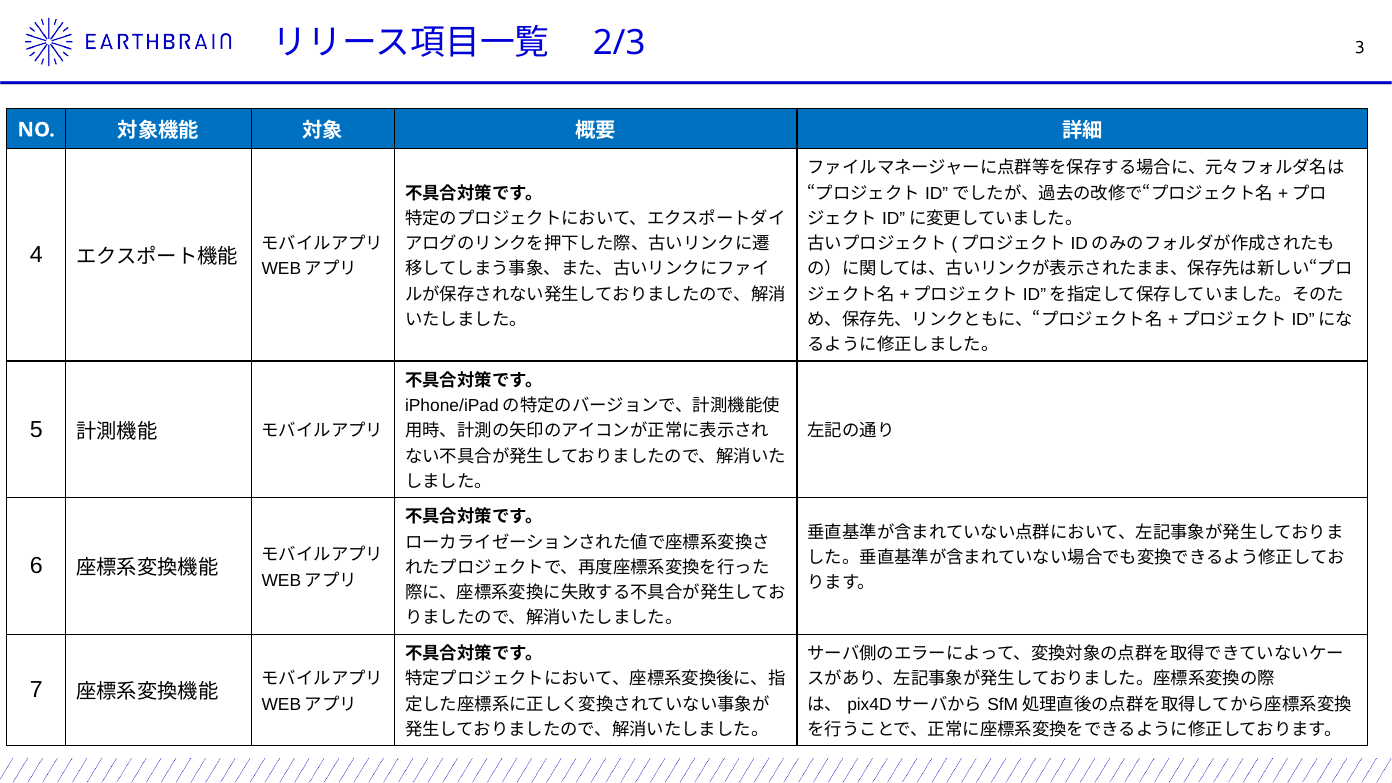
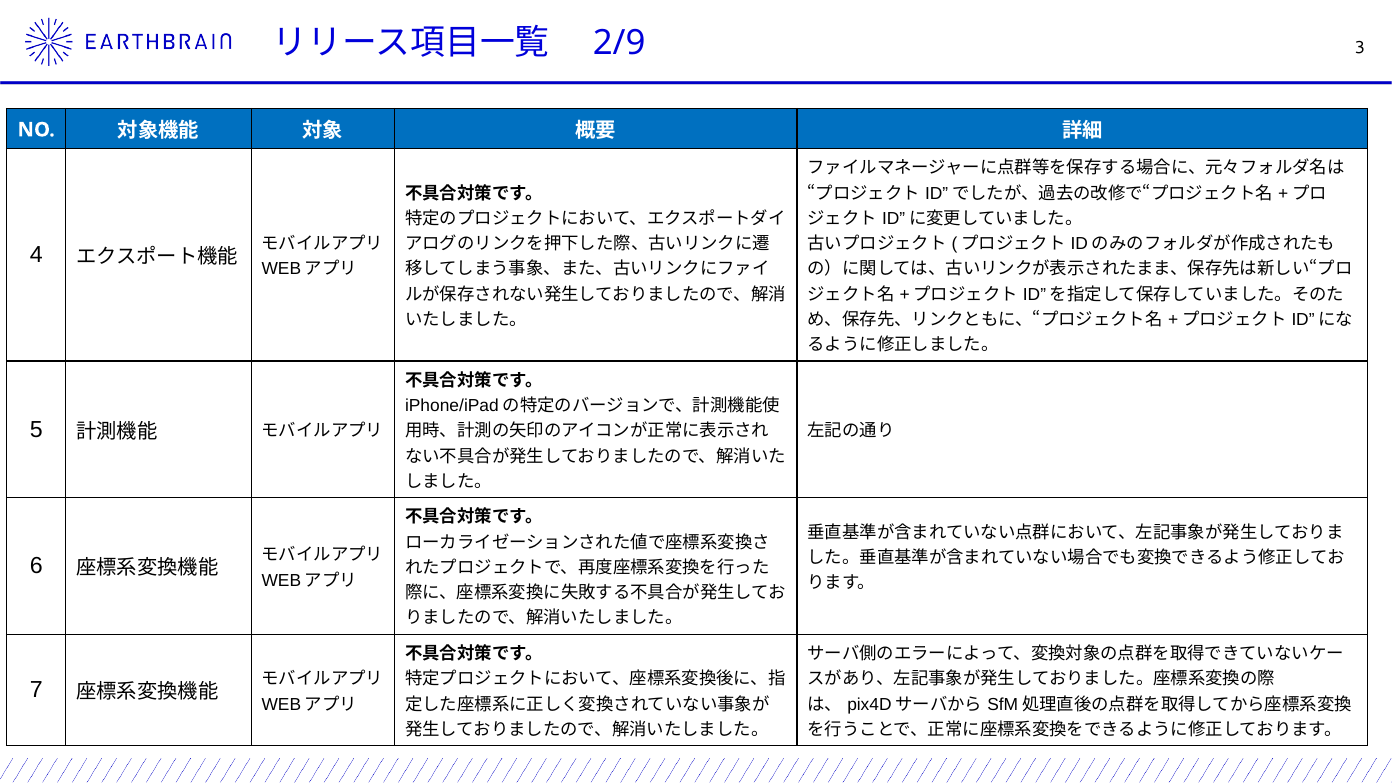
2/3: 2/3 -> 2/9
